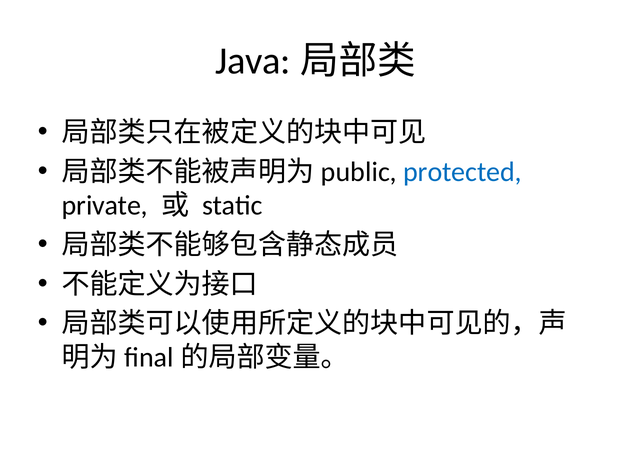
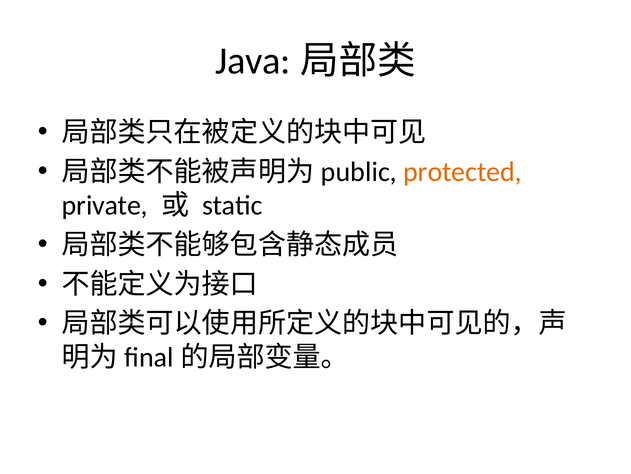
protected colour: blue -> orange
